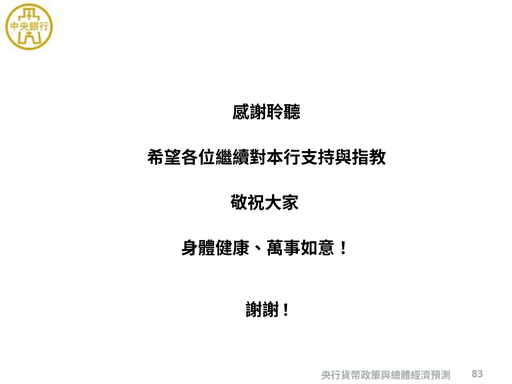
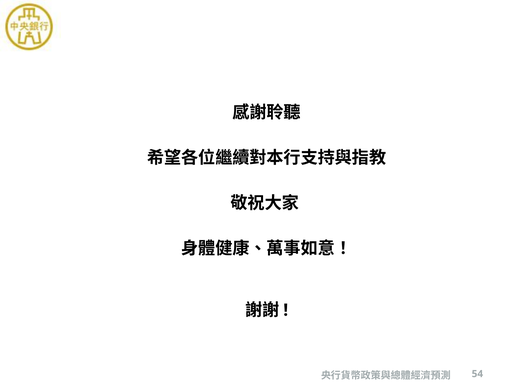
83: 83 -> 54
